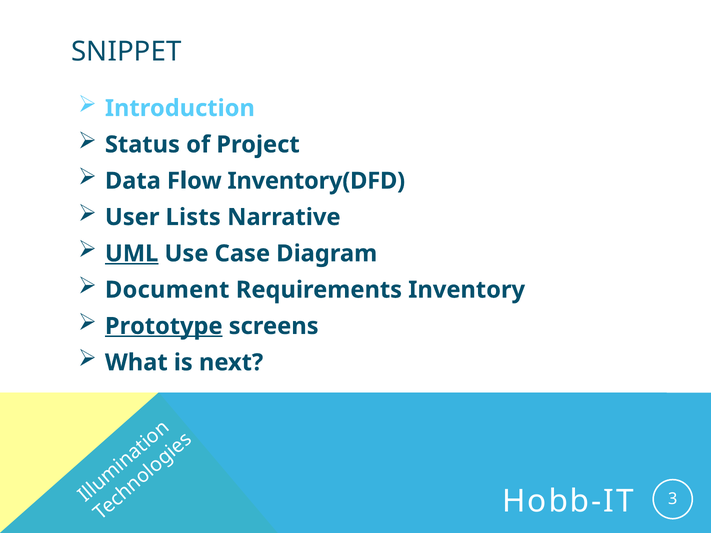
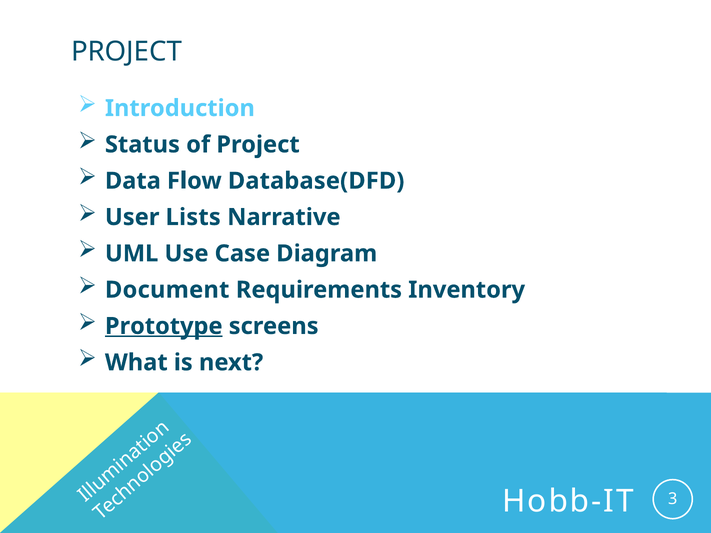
SNIPPET at (126, 52): SNIPPET -> PROJECT
Inventory(DFD: Inventory(DFD -> Database(DFD
UML underline: present -> none
